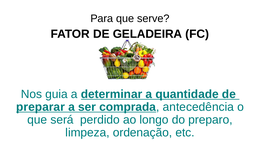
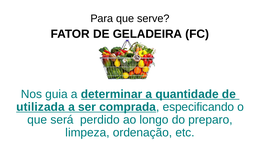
preparar: preparar -> utilizada
antecedência: antecedência -> especificando
